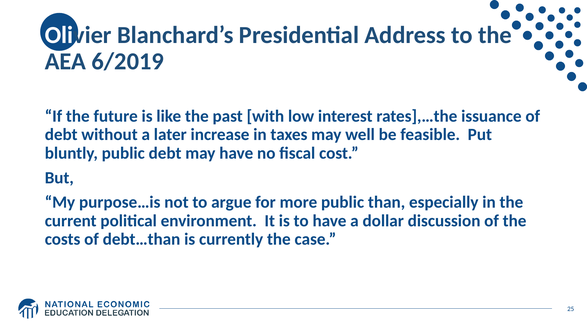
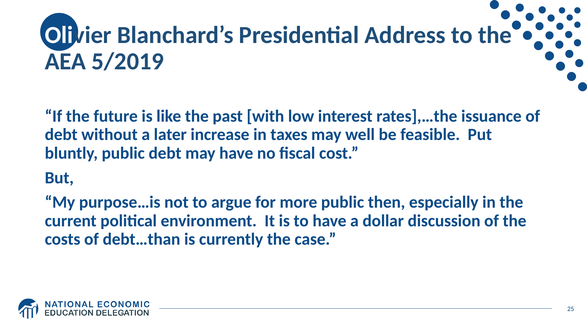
6/2019: 6/2019 -> 5/2019
than: than -> then
